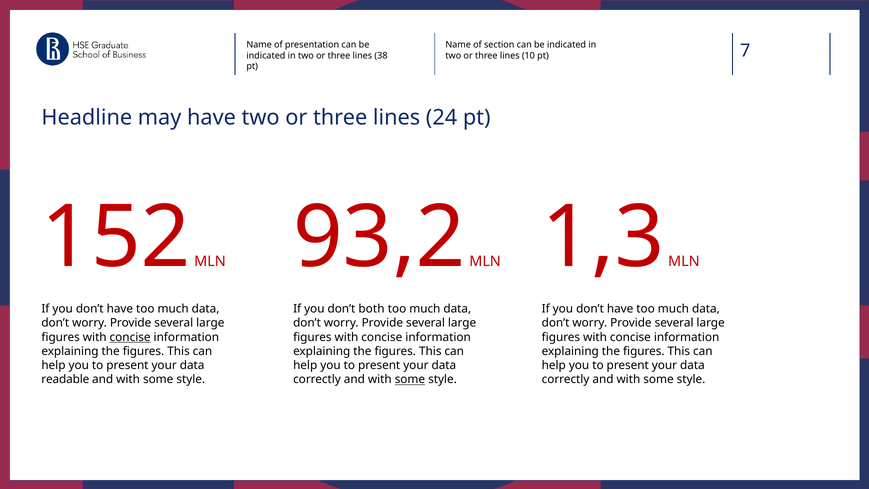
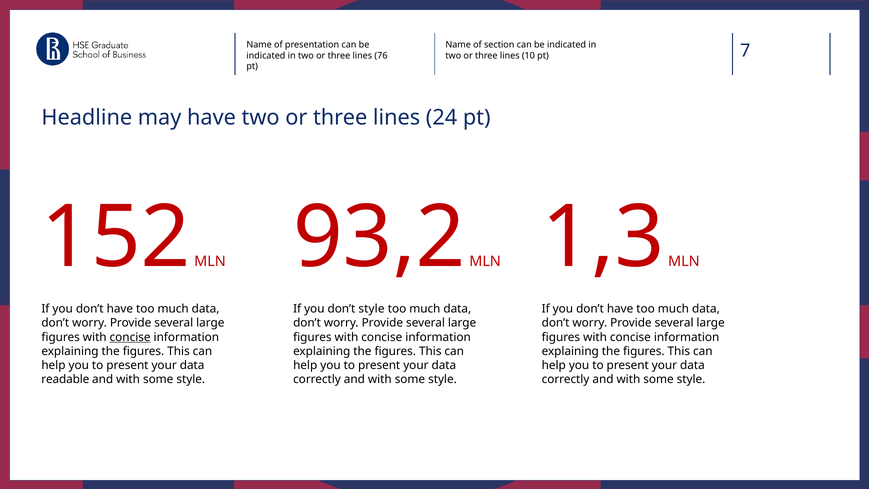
38: 38 -> 76
don’t both: both -> style
some at (410, 379) underline: present -> none
